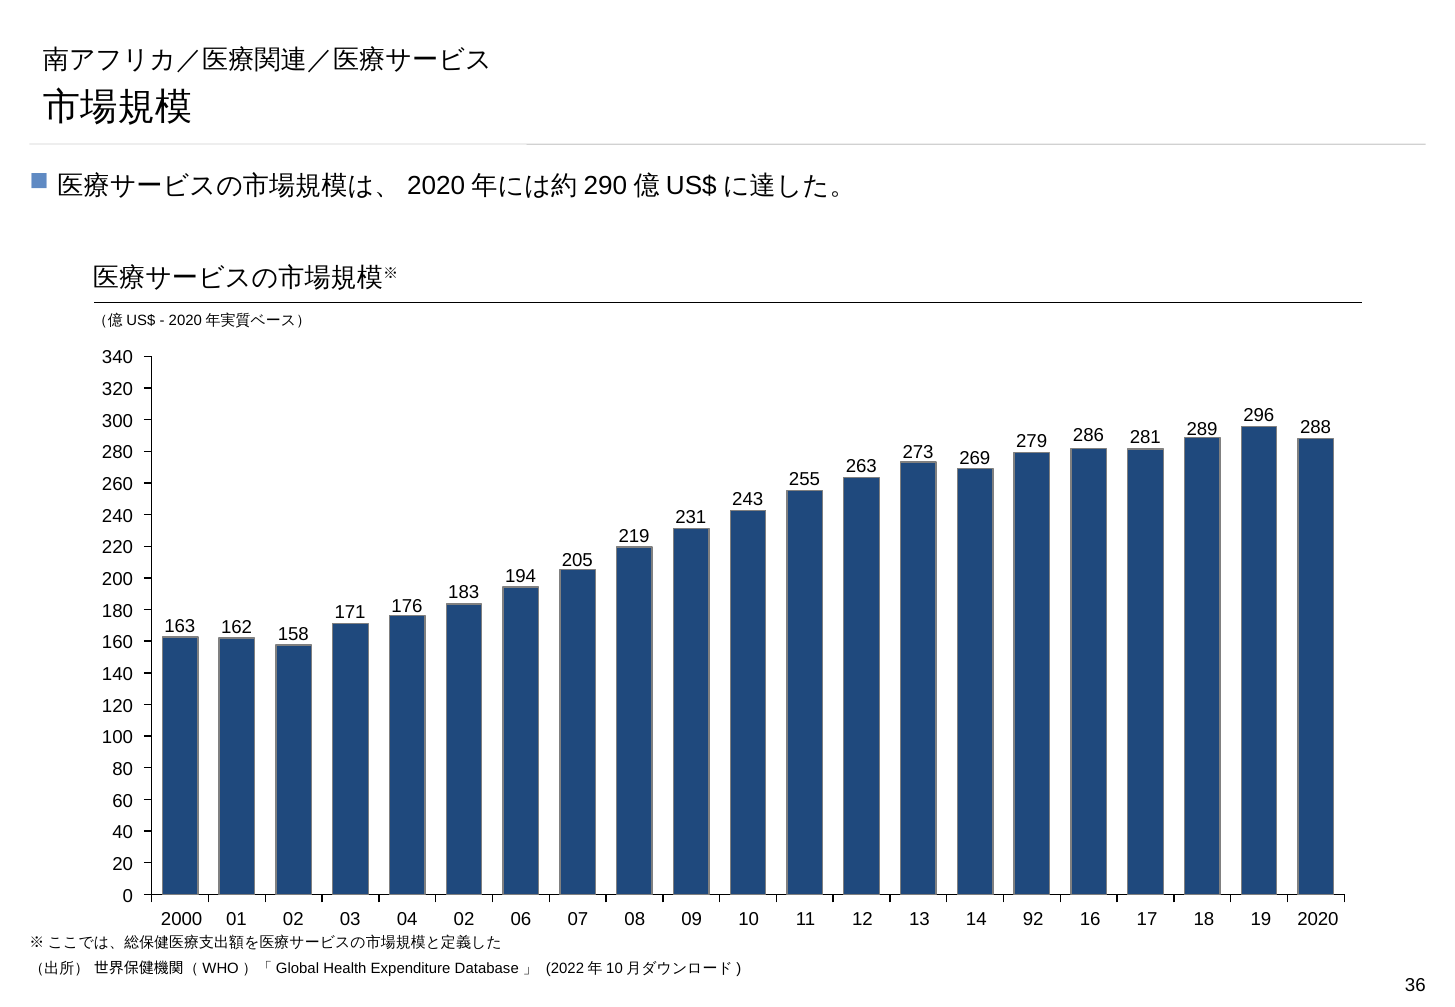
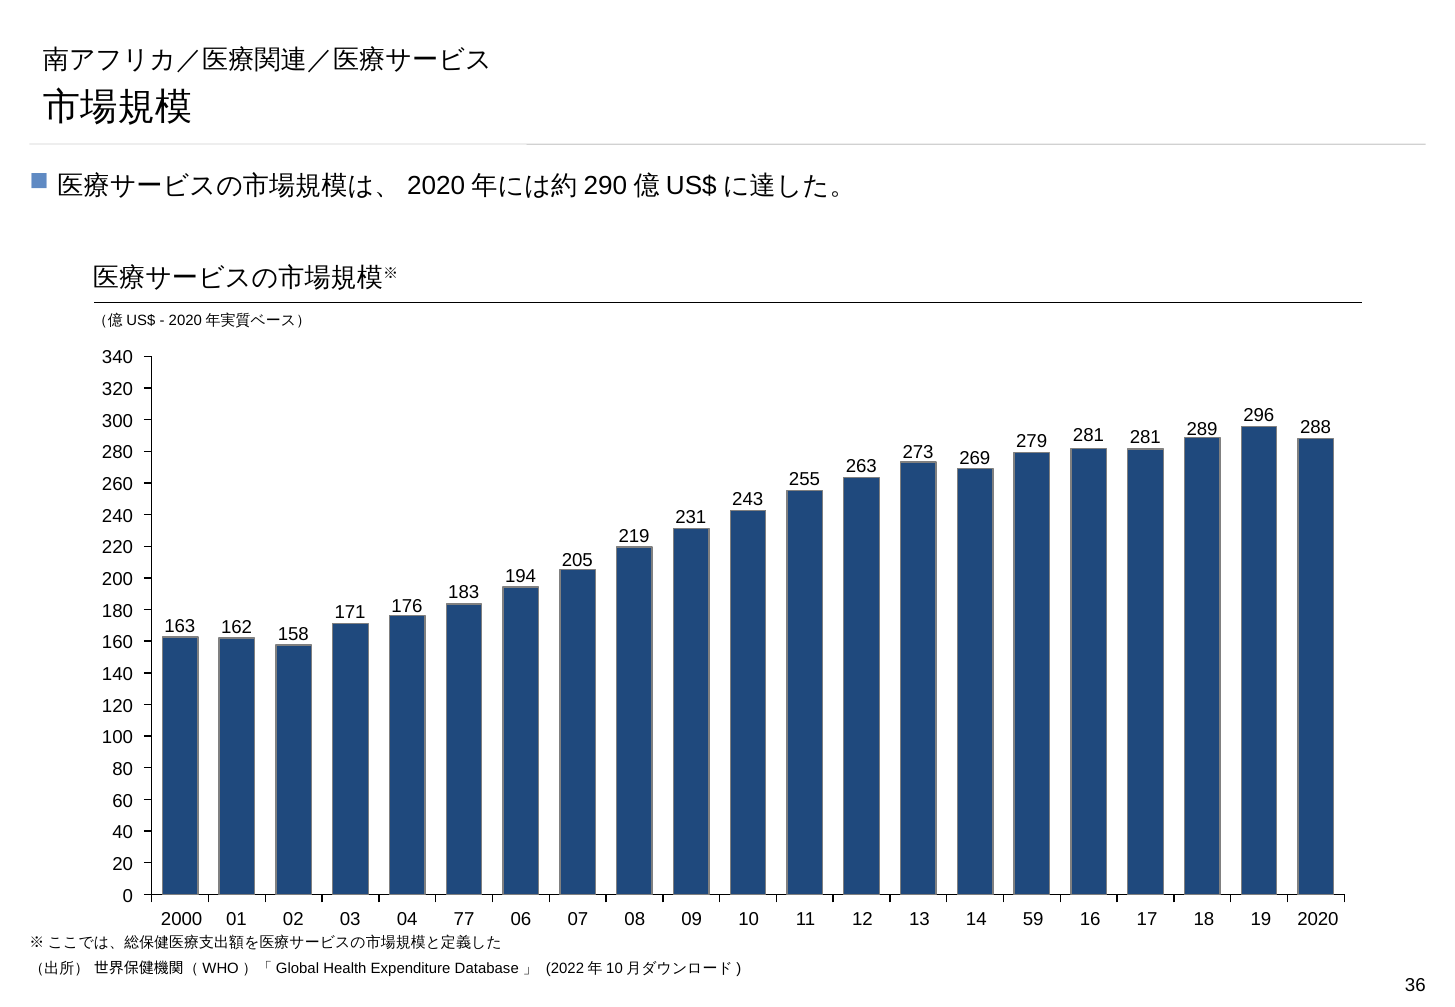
279 286: 286 -> 281
04 02: 02 -> 77
92: 92 -> 59
